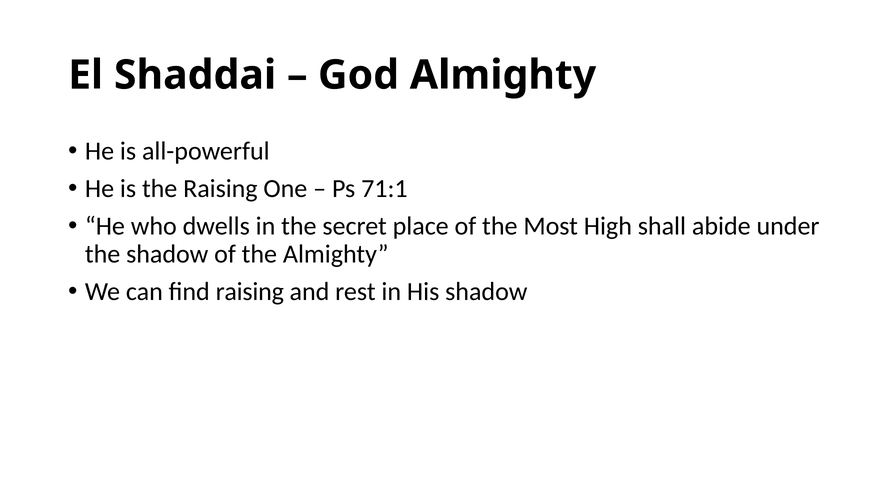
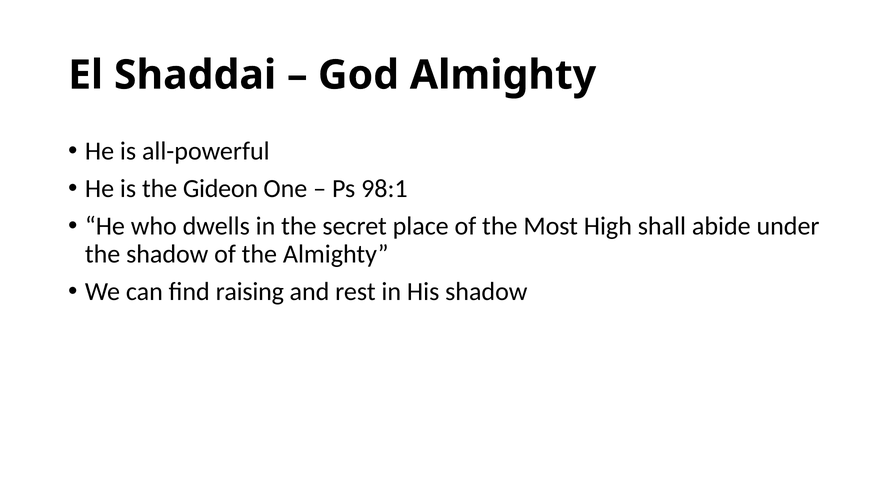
the Raising: Raising -> Gideon
71:1: 71:1 -> 98:1
